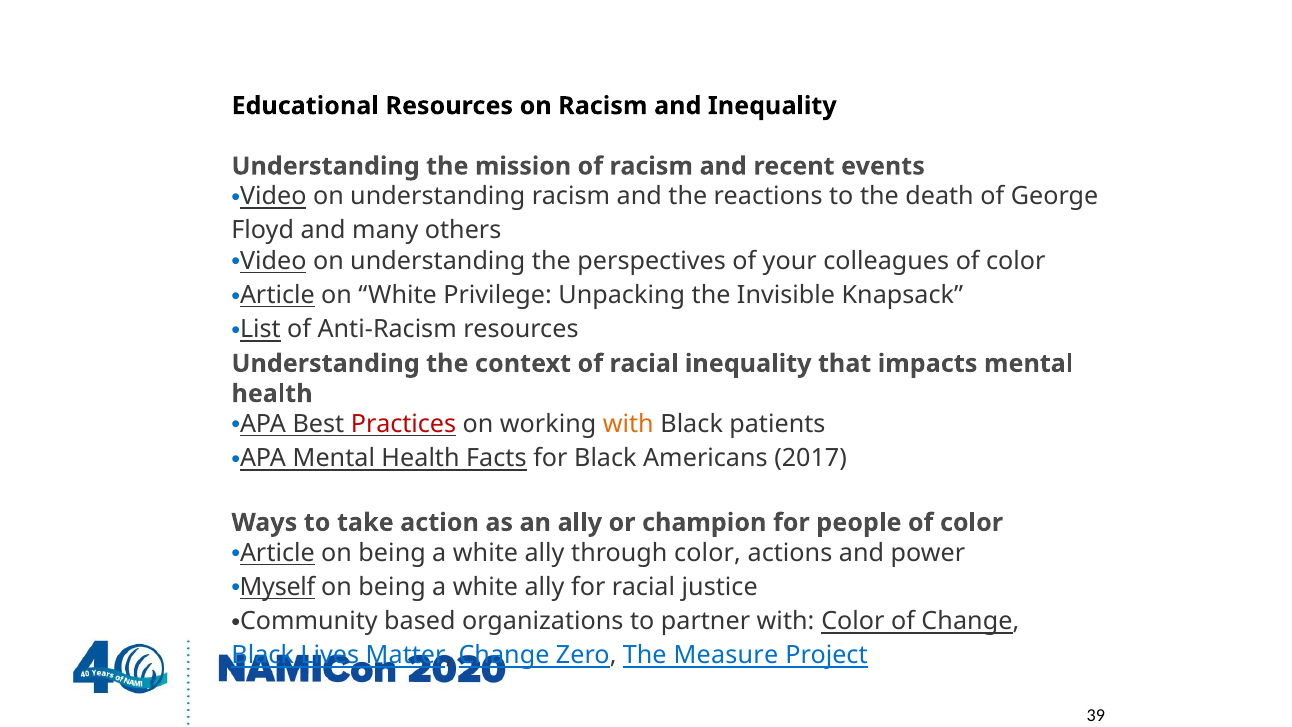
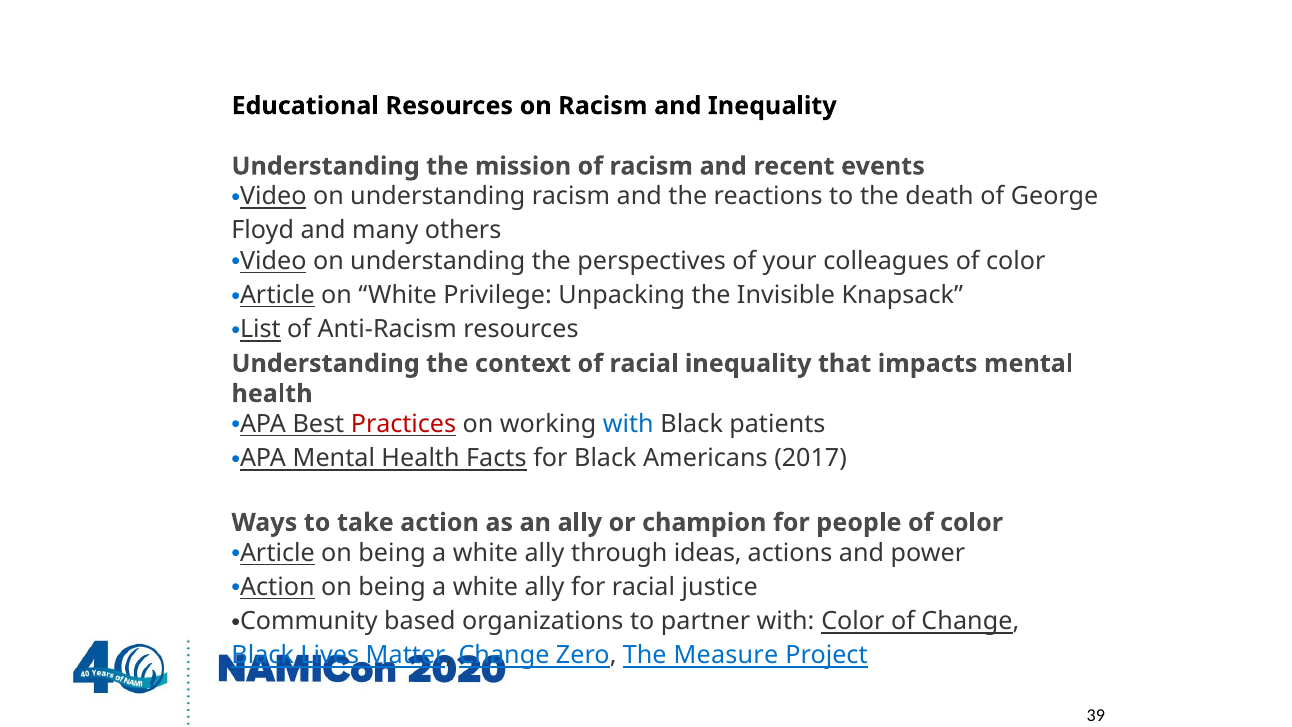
with at (628, 424) colour: orange -> blue
through color: color -> ideas
Myself at (278, 587): Myself -> Action
